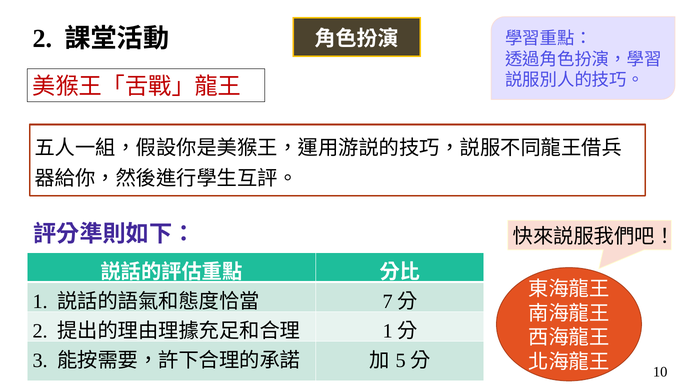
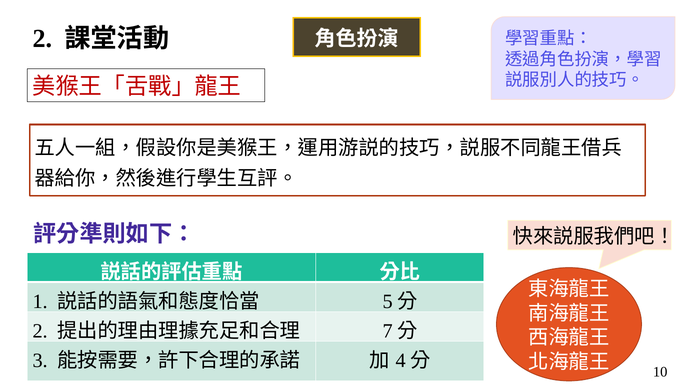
7: 7 -> 5
1 at (388, 331): 1 -> 7
5: 5 -> 4
